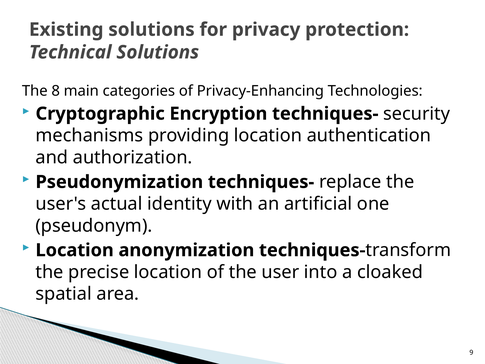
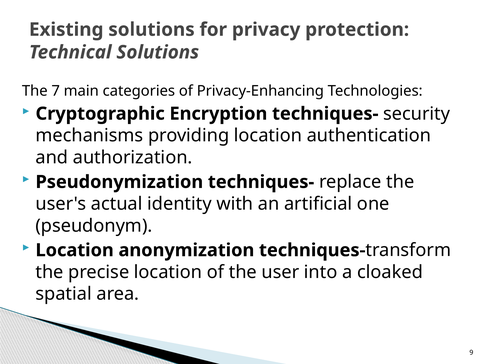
8: 8 -> 7
